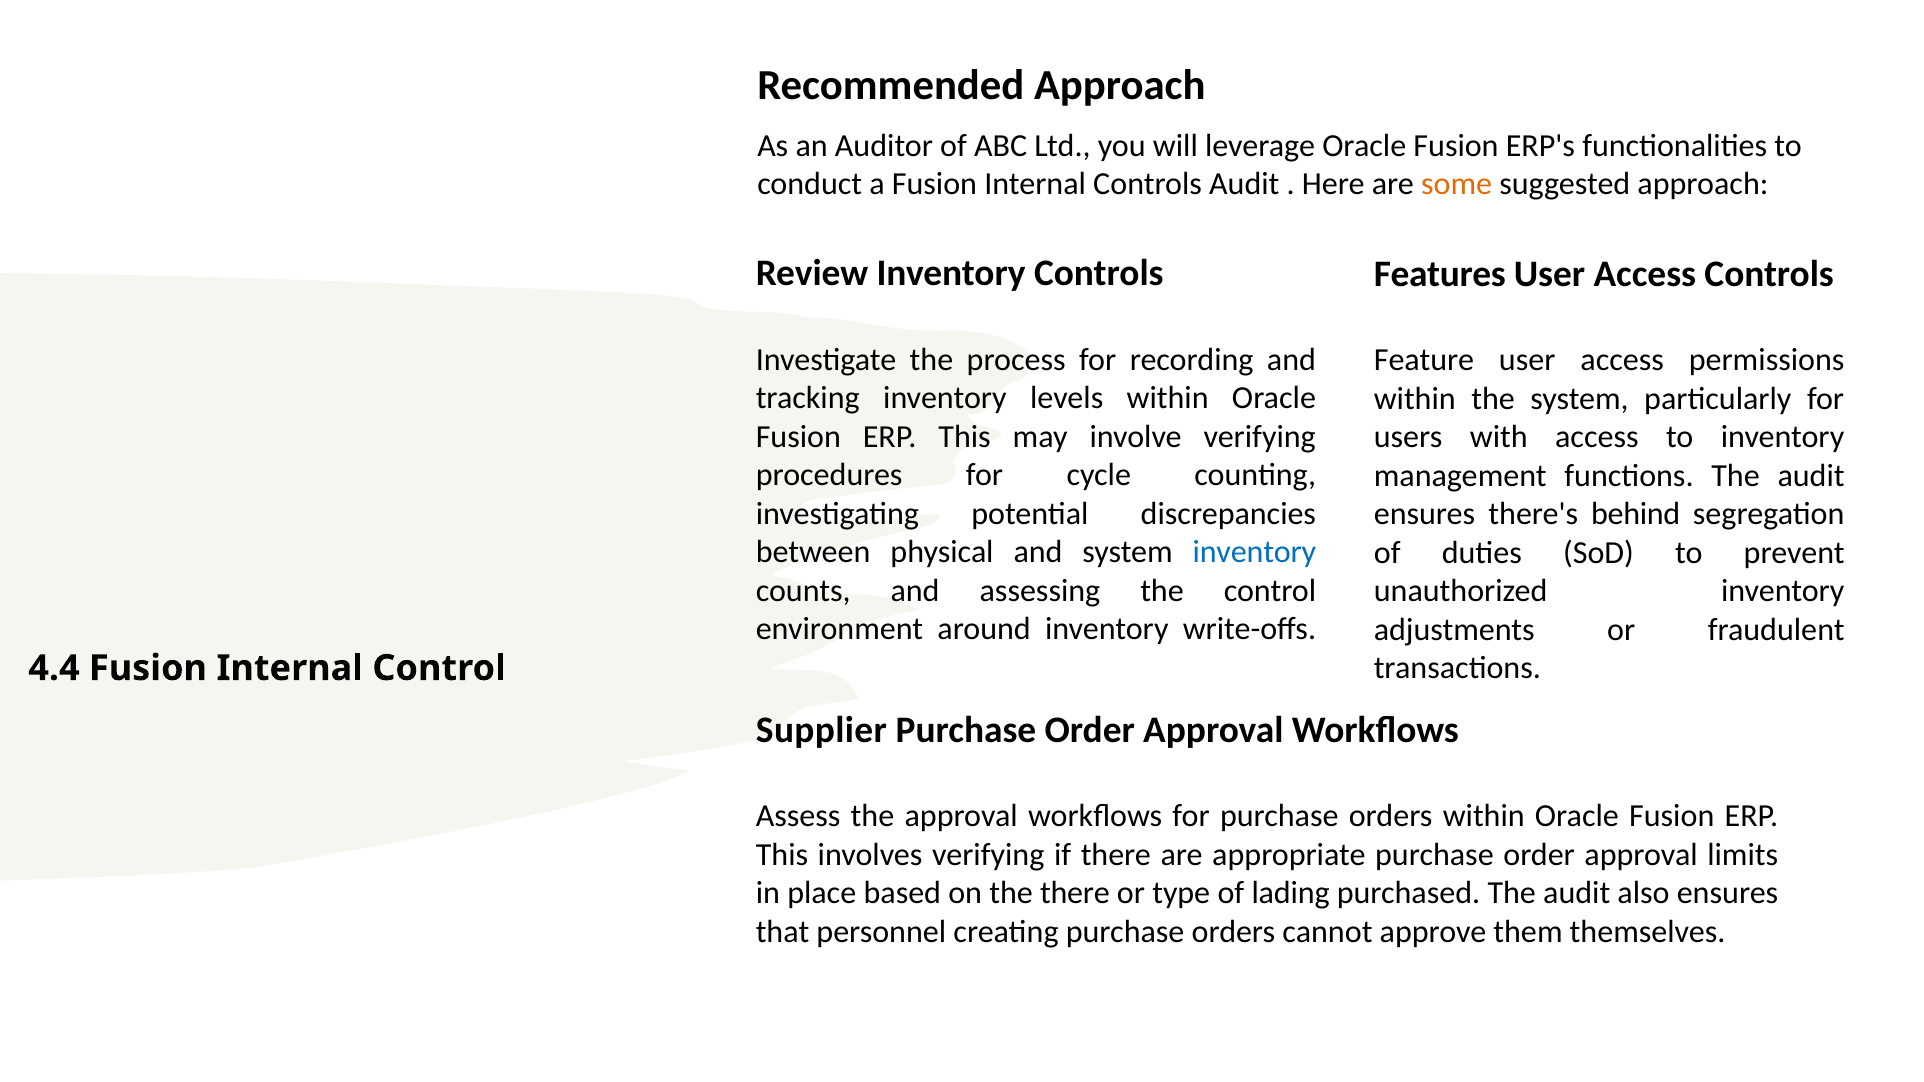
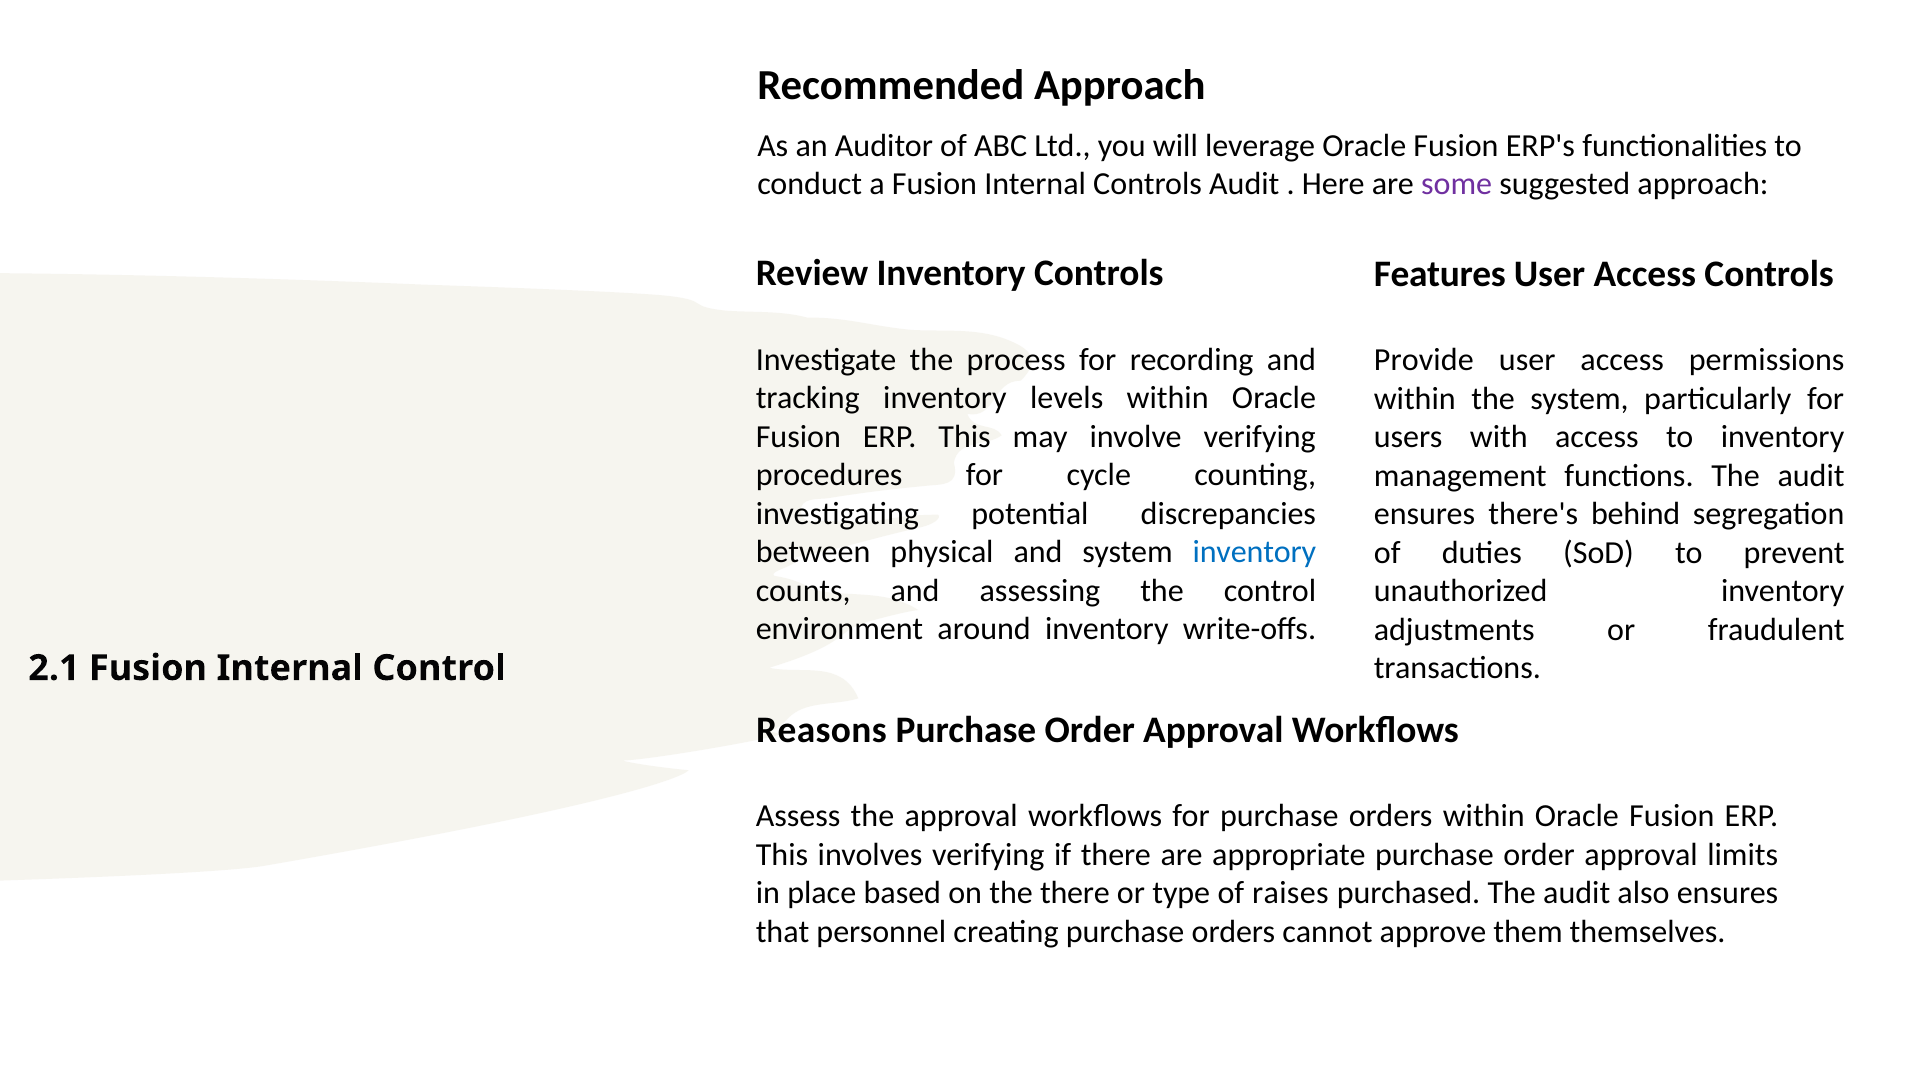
some colour: orange -> purple
Feature: Feature -> Provide
4.4: 4.4 -> 2.1
Supplier: Supplier -> Reasons
lading: lading -> raises
